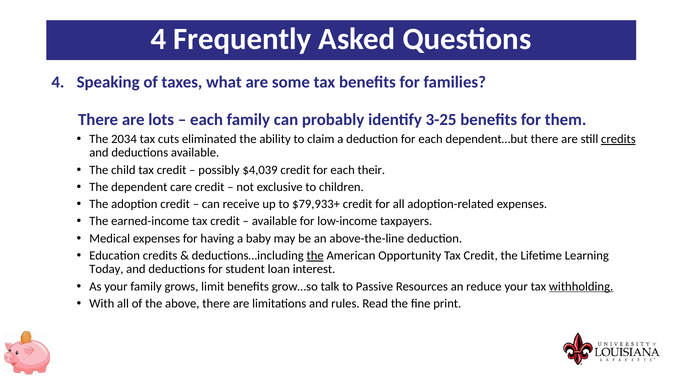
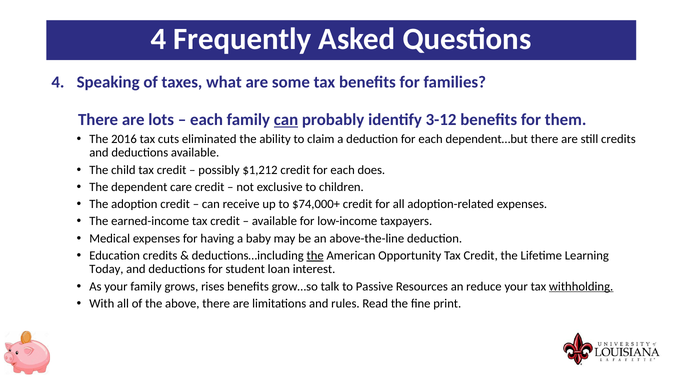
can at (286, 120) underline: none -> present
3-25: 3-25 -> 3-12
2034: 2034 -> 2016
credits at (618, 139) underline: present -> none
$4,039: $4,039 -> $1,212
their: their -> does
$79,933+: $79,933+ -> $74,000+
limit: limit -> rises
